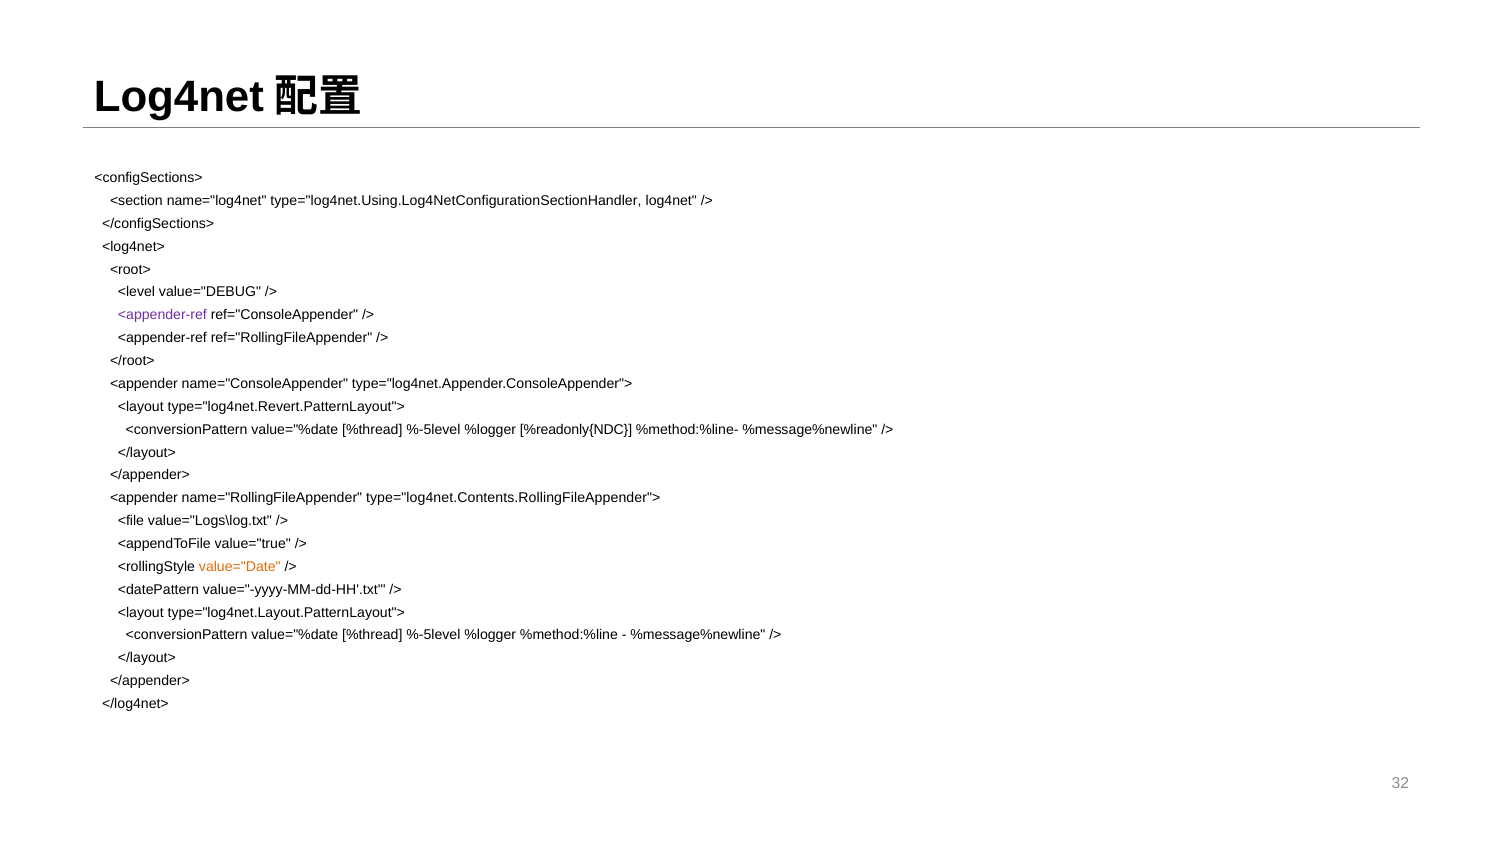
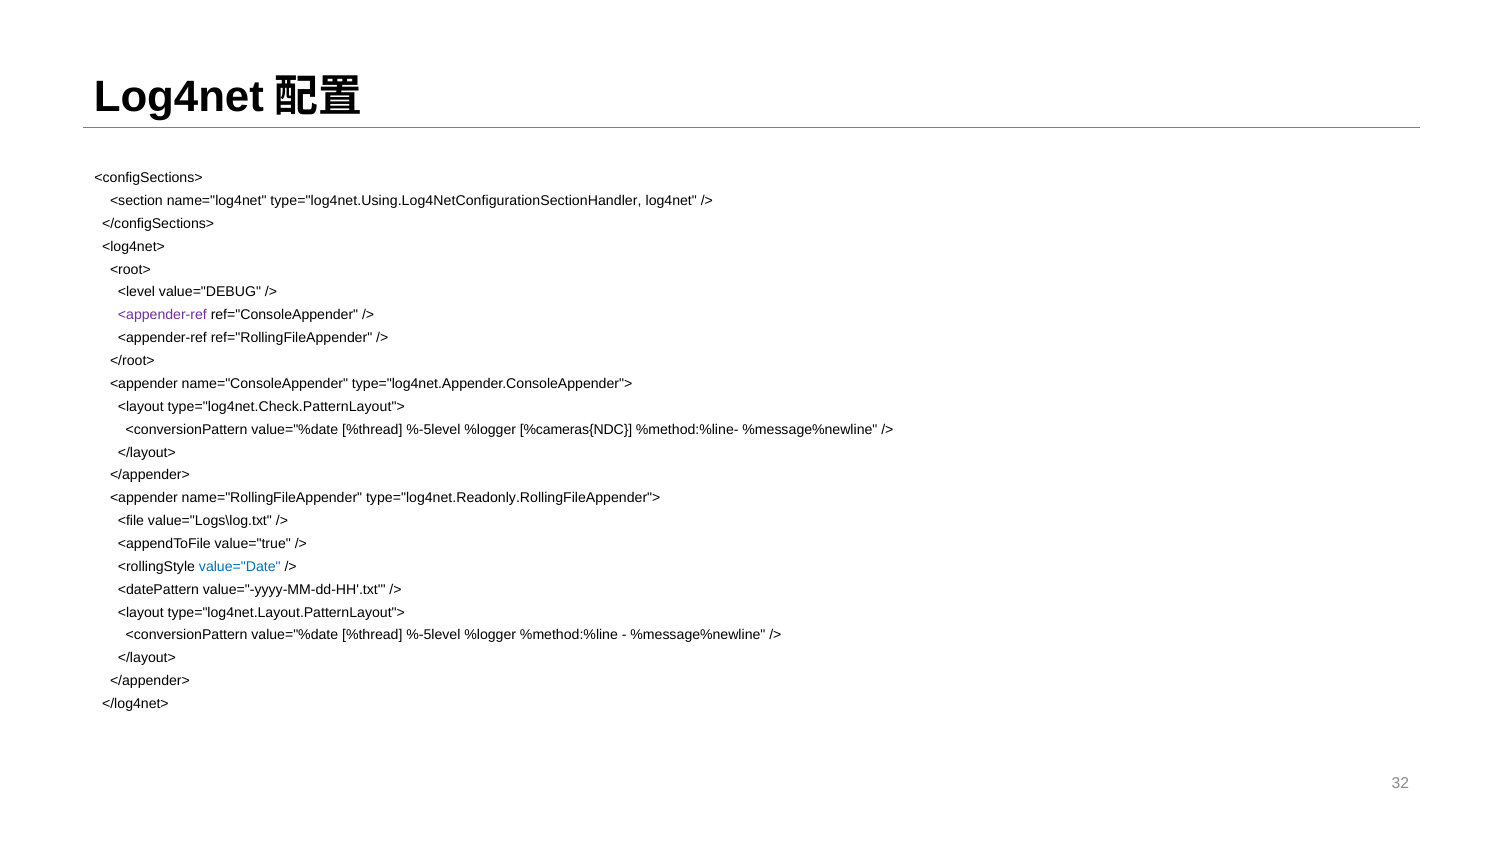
type="log4net.Revert.PatternLayout">: type="log4net.Revert.PatternLayout"> -> type="log4net.Check.PatternLayout">
%readonly{NDC: %readonly{NDC -> %cameras{NDC
type="log4net.Contents.RollingFileAppender">: type="log4net.Contents.RollingFileAppender"> -> type="log4net.Readonly.RollingFileAppender">
value="Date colour: orange -> blue
